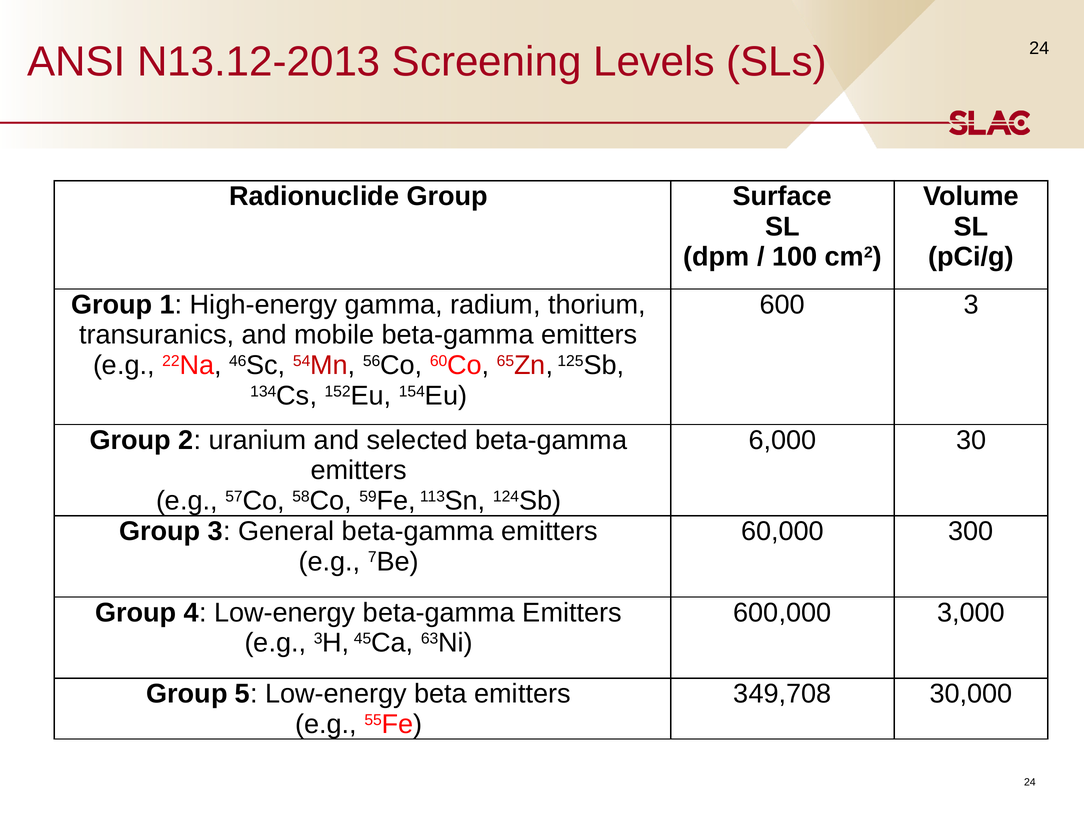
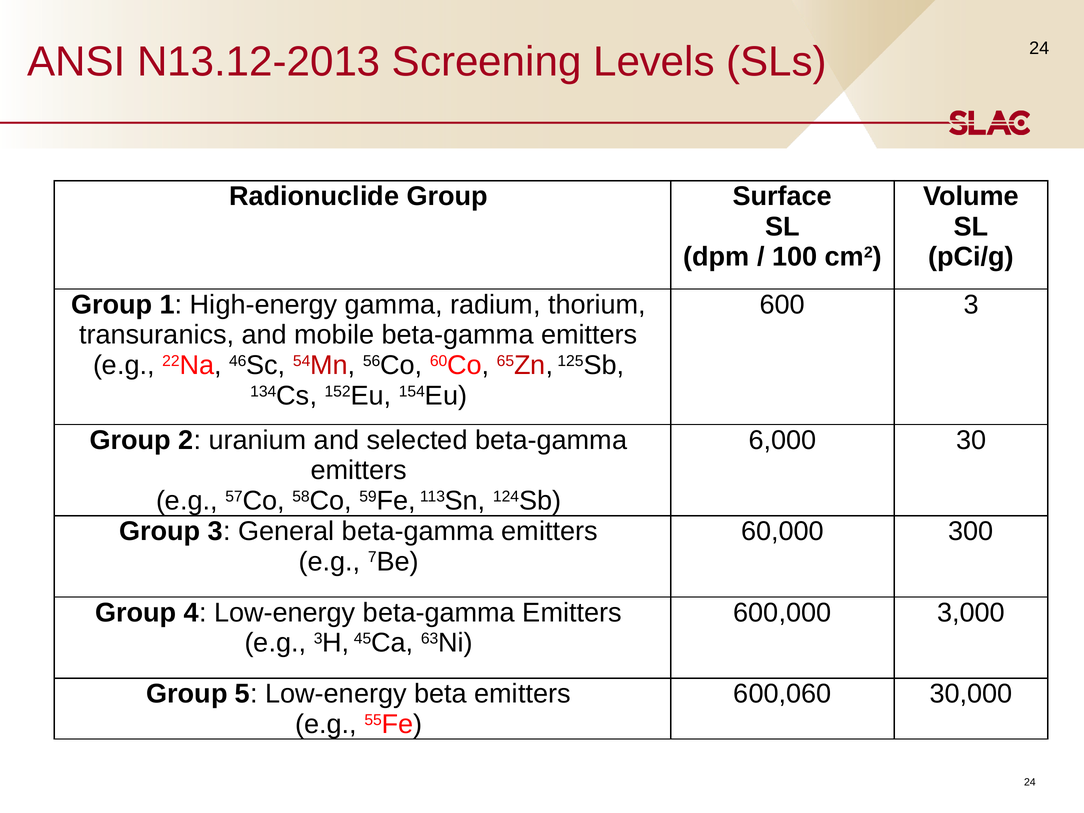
349,708: 349,708 -> 600,060
